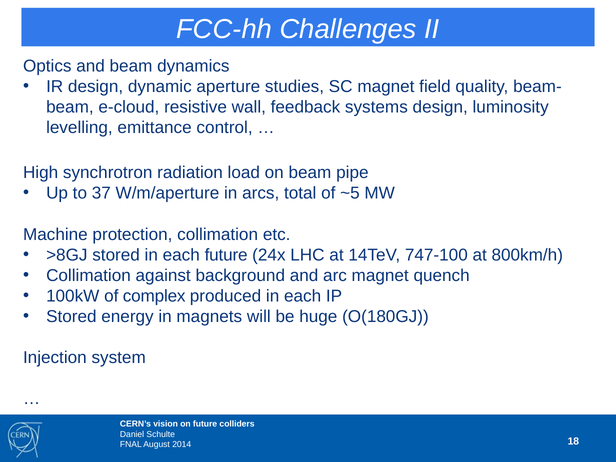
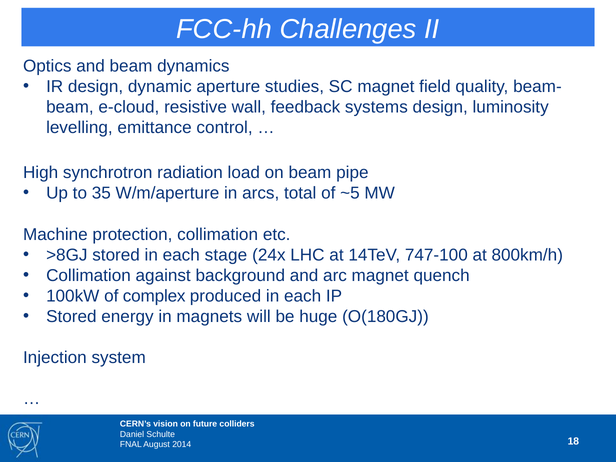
37: 37 -> 35
each future: future -> stage
